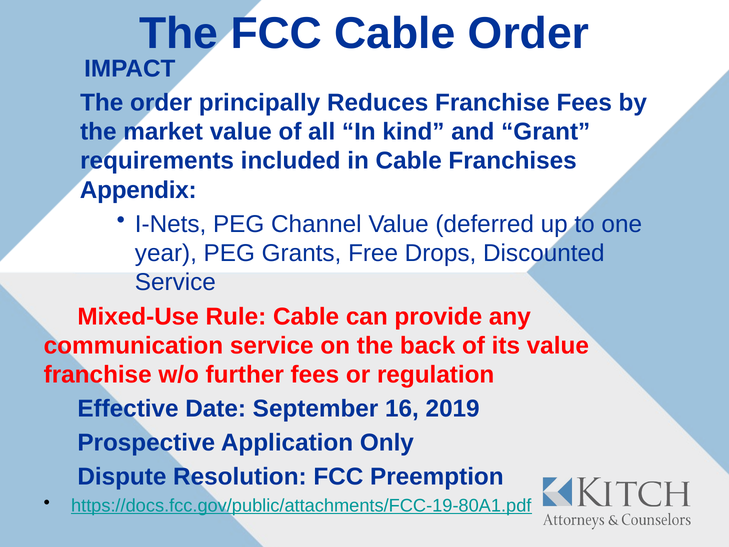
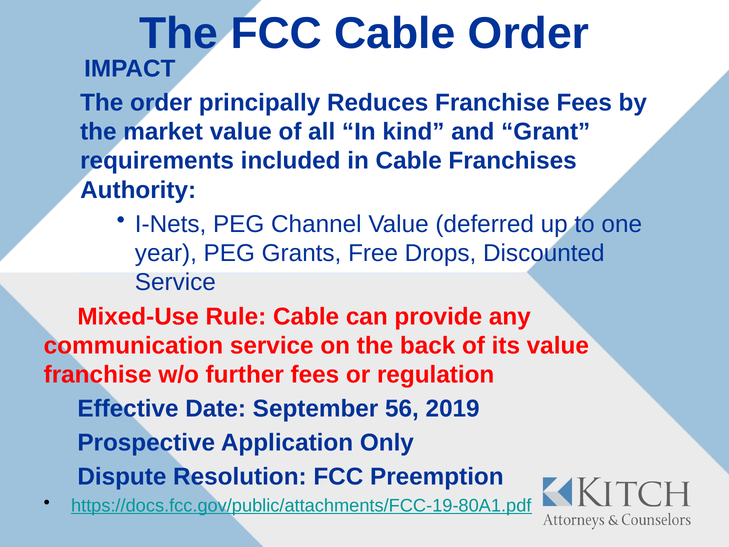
Appendix: Appendix -> Authority
16: 16 -> 56
